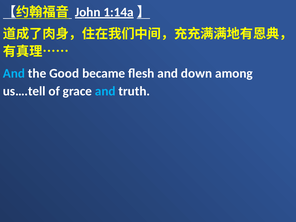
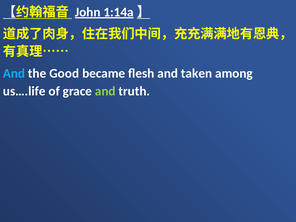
down: down -> taken
us….tell: us….tell -> us….life
and at (105, 91) colour: light blue -> light green
